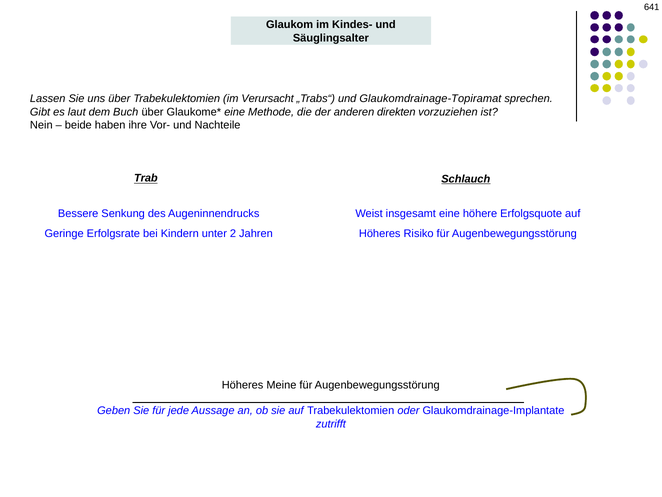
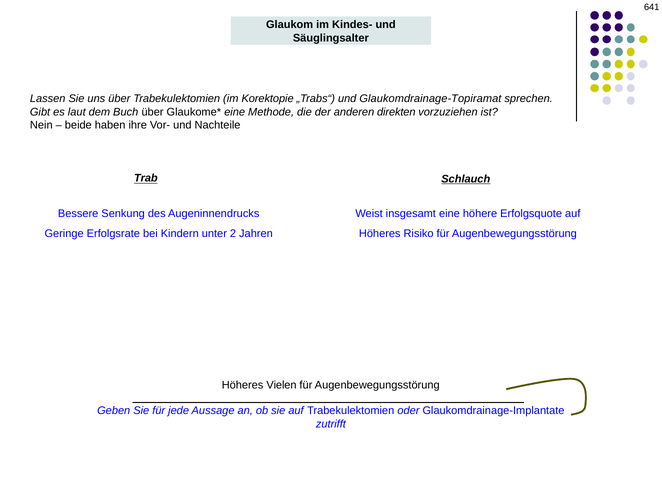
Verursacht: Verursacht -> Korektopie
Meine: Meine -> Vielen
